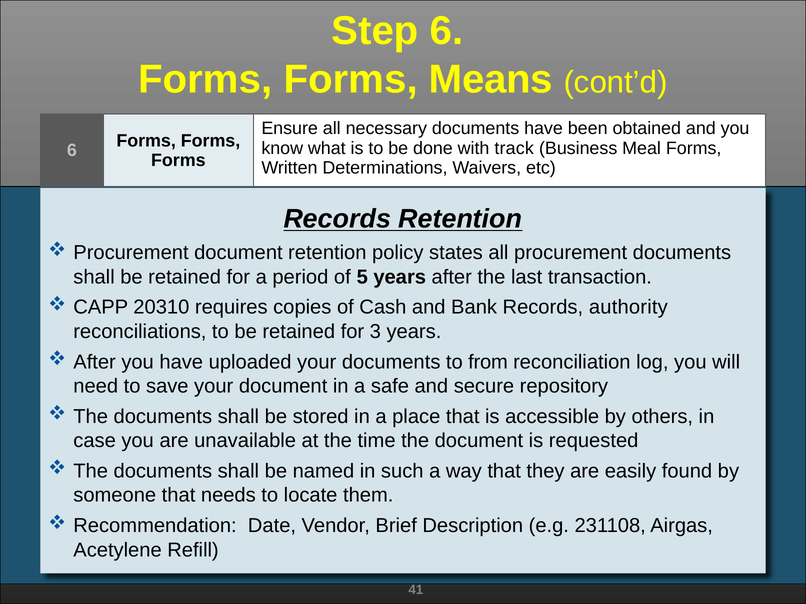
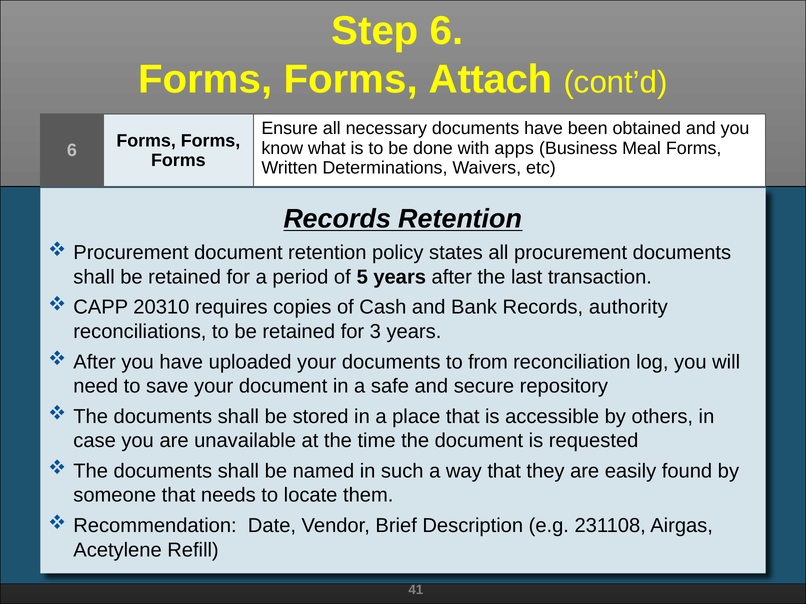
Means: Means -> Attach
track: track -> apps
